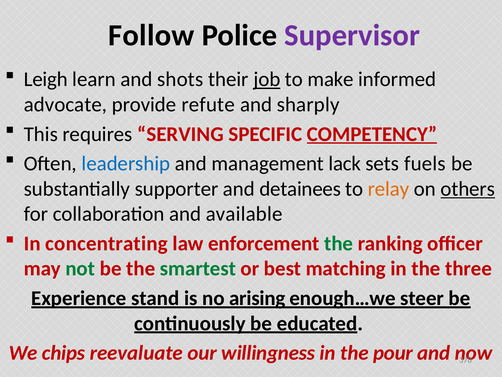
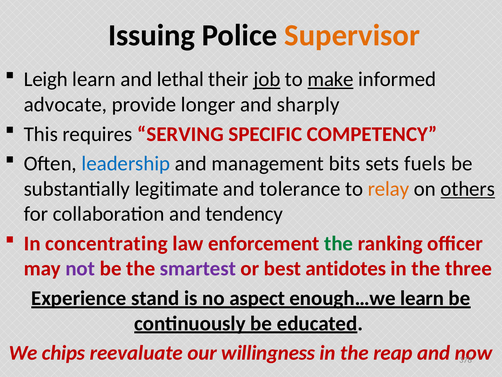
Follow: Follow -> Issuing
Supervisor colour: purple -> orange
shots: shots -> lethal
make underline: none -> present
refute: refute -> longer
COMPETENCY underline: present -> none
lack: lack -> bits
supporter: supporter -> legitimate
detainees: detainees -> tolerance
available: available -> tendency
not colour: green -> purple
smartest colour: green -> purple
matching: matching -> antidotes
arising: arising -> aspect
enough…we steer: steer -> learn
pour: pour -> reap
